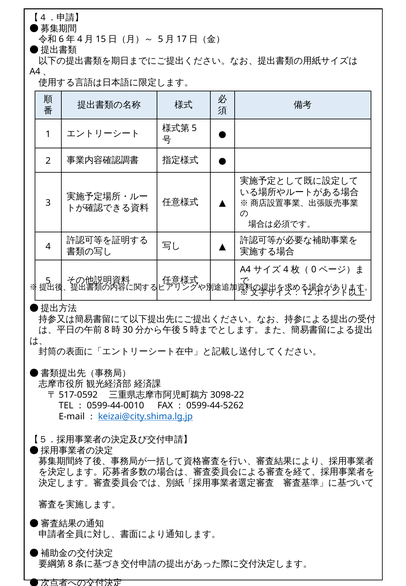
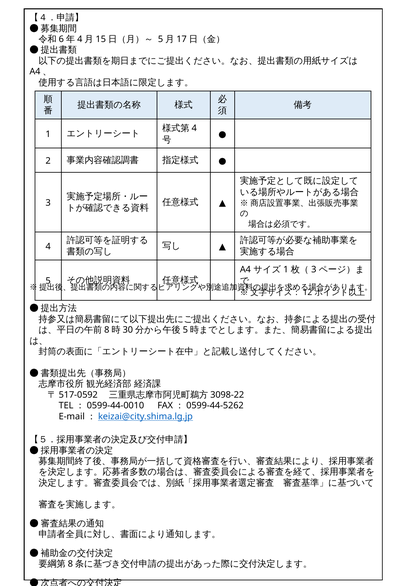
5 at (194, 128): 5 -> 4
4 at (286, 270): 4 -> 1
0 at (314, 270): 0 -> 3
